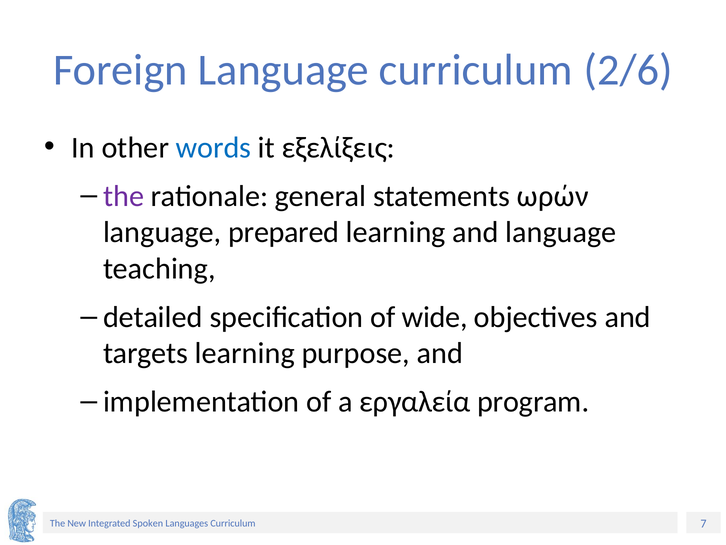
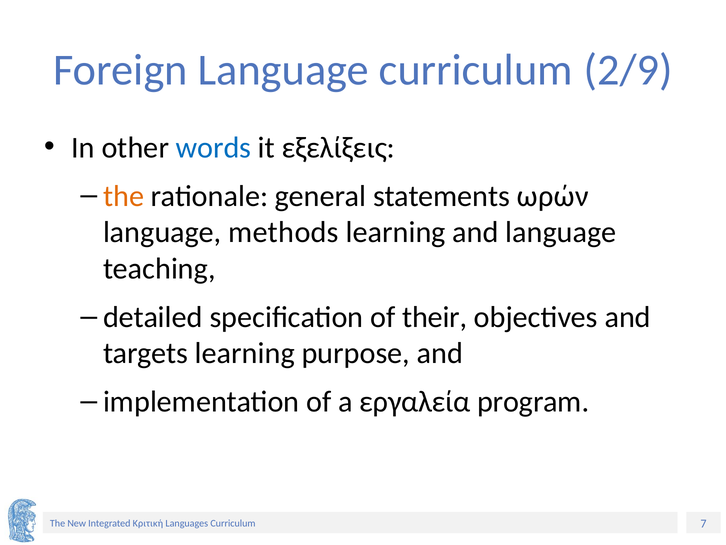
2/6: 2/6 -> 2/9
the at (124, 196) colour: purple -> orange
prepared: prepared -> methods
wide: wide -> their
Spoken: Spoken -> Κριτική
